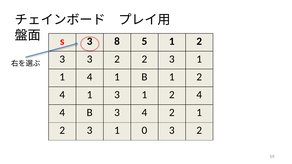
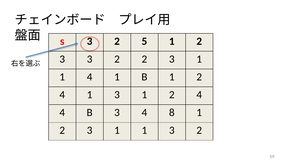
8 at (117, 41): 8 -> 2
4 2: 2 -> 8
0 at (145, 131): 0 -> 1
